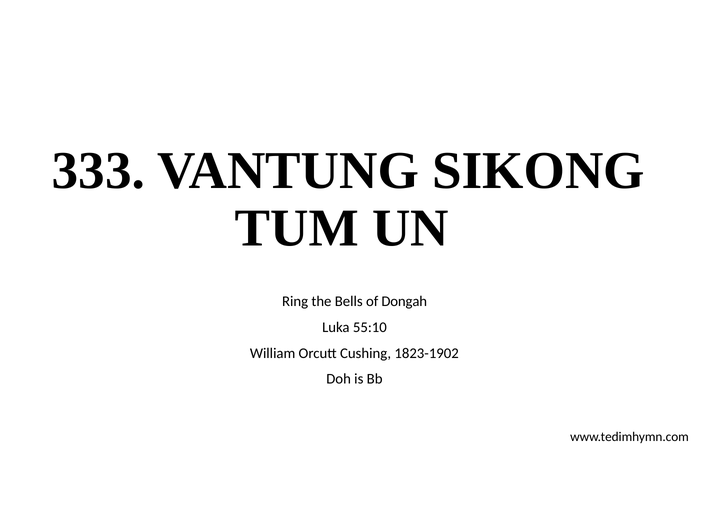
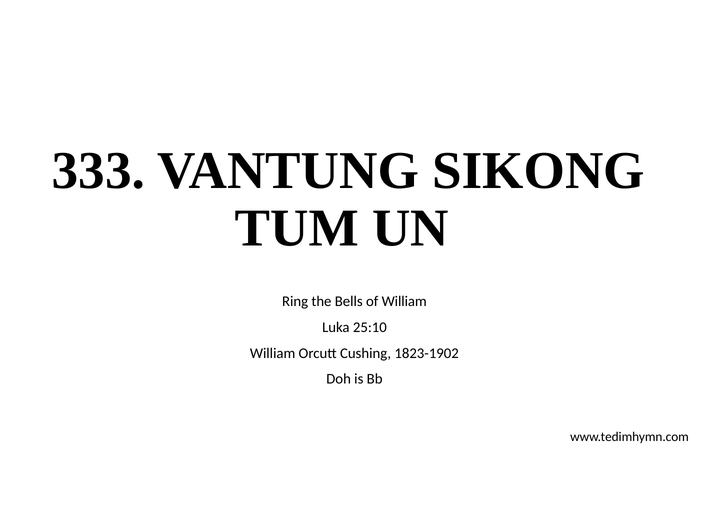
of Dongah: Dongah -> William
55:10: 55:10 -> 25:10
